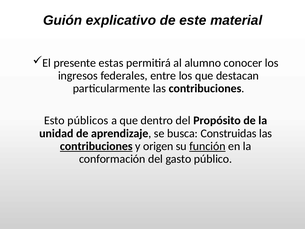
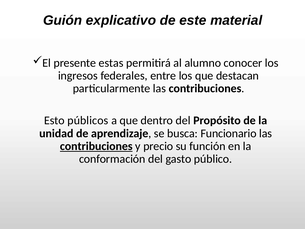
Construidas: Construidas -> Funcionario
origen: origen -> precio
función underline: present -> none
